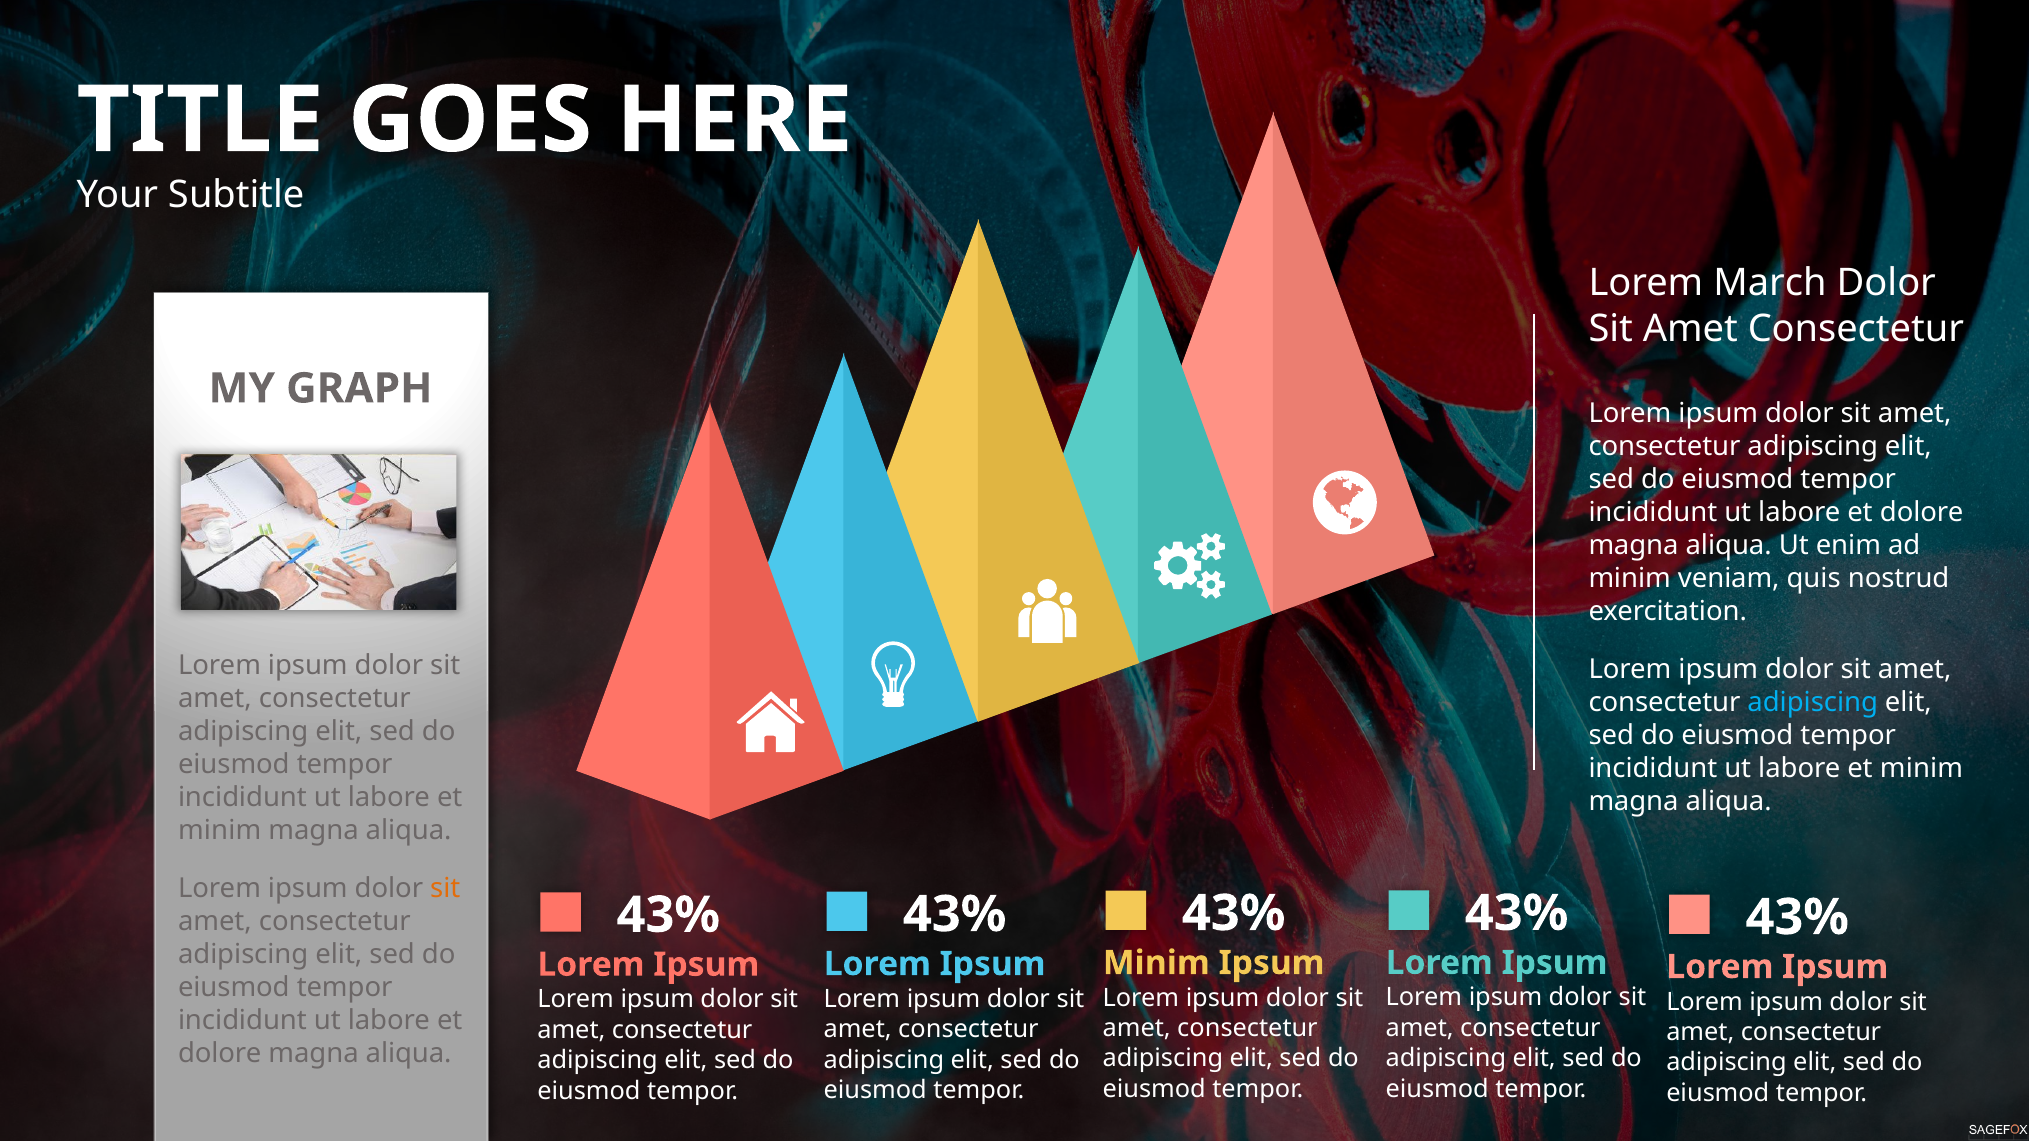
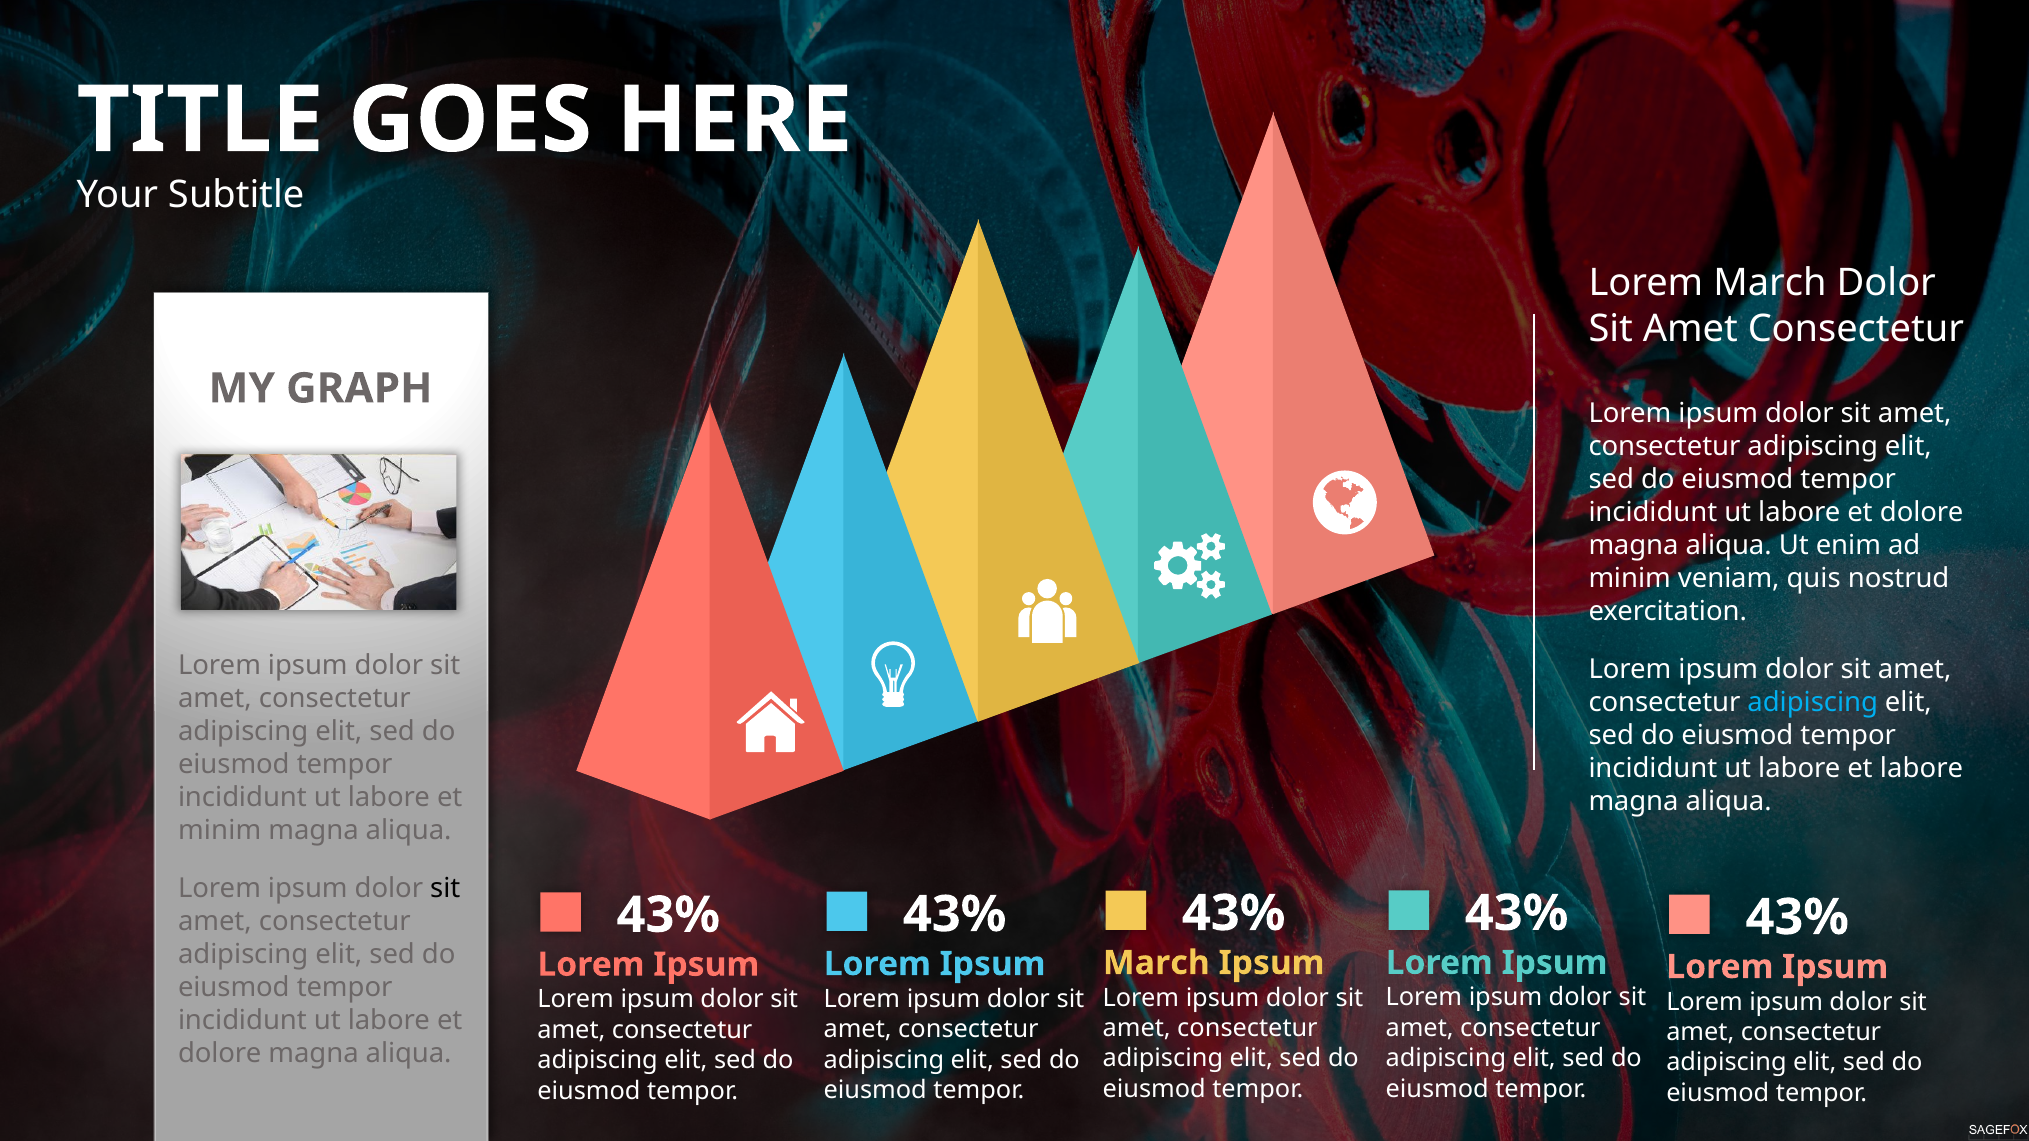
minim at (1922, 769): minim -> labore
sit at (445, 889) colour: orange -> black
Minim at (1156, 963): Minim -> March
